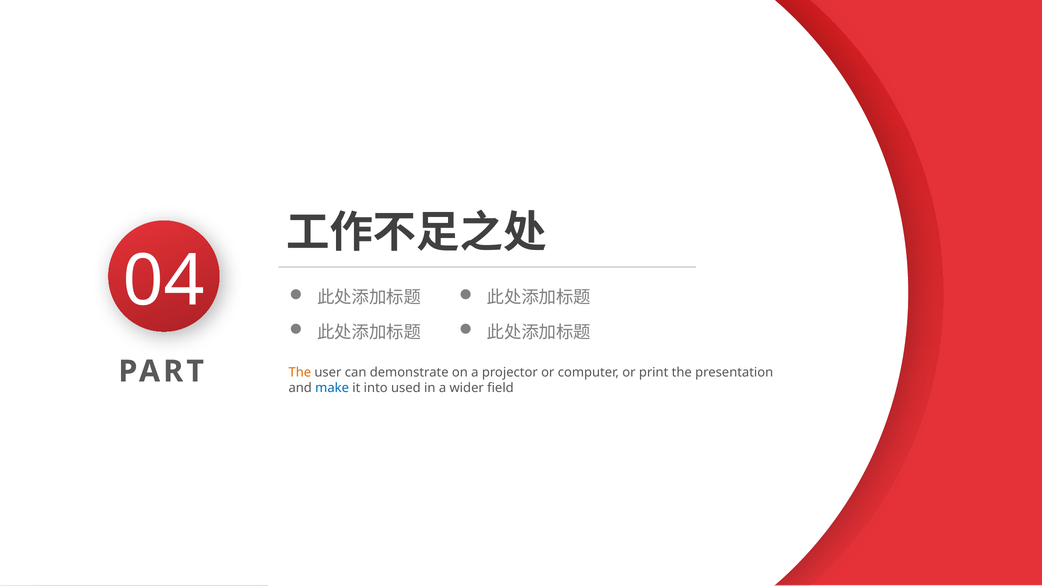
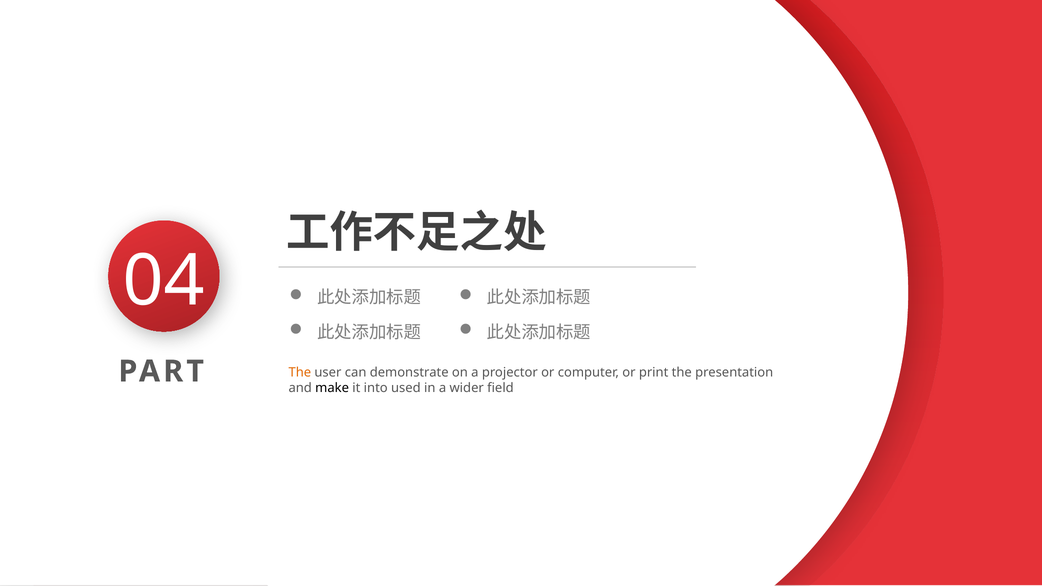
make colour: blue -> black
